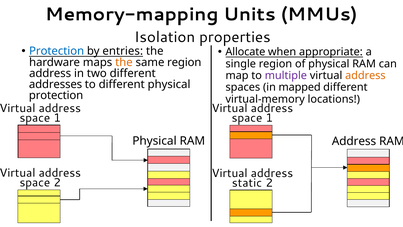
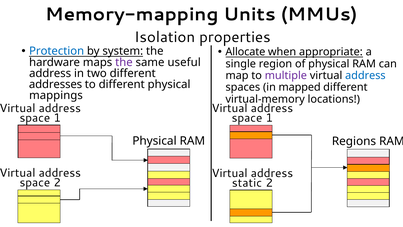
entries: entries -> system
the at (124, 62) colour: orange -> purple
same region: region -> useful
address at (365, 75) colour: orange -> blue
protection at (56, 95): protection -> mappings
Address at (354, 141): Address -> Regions
